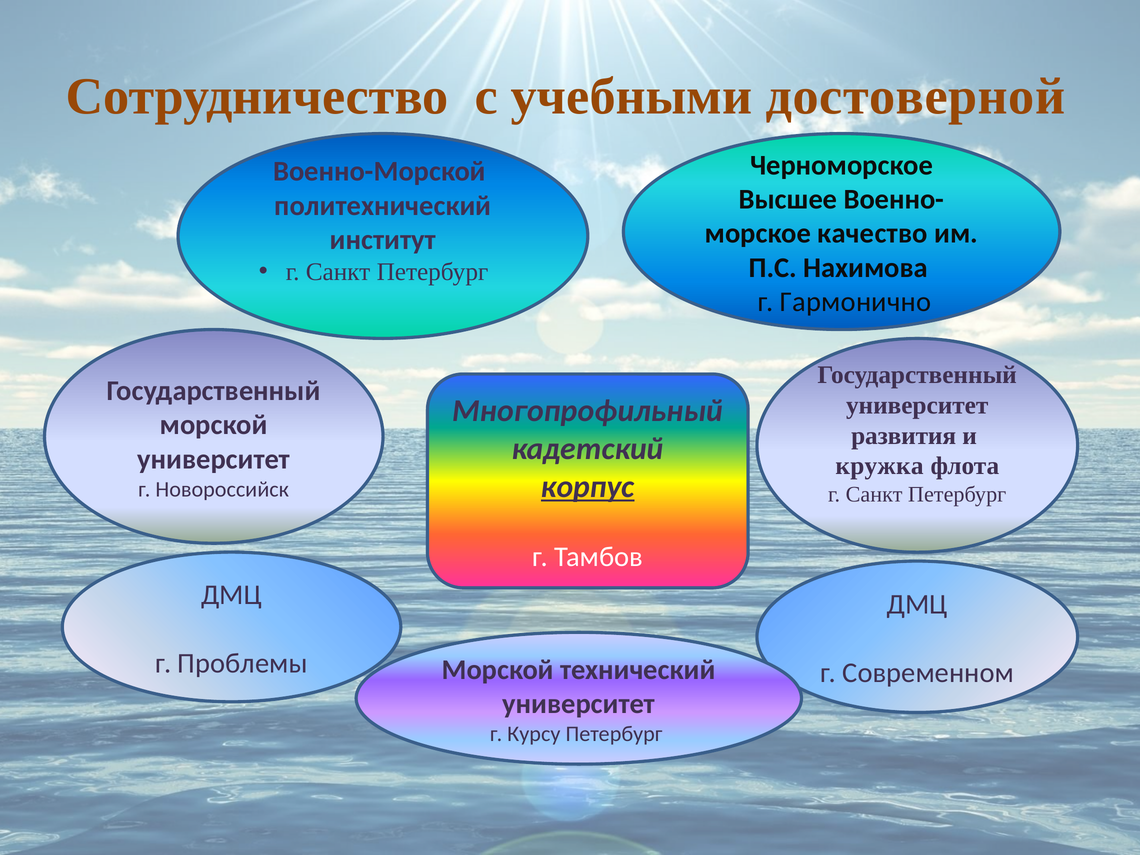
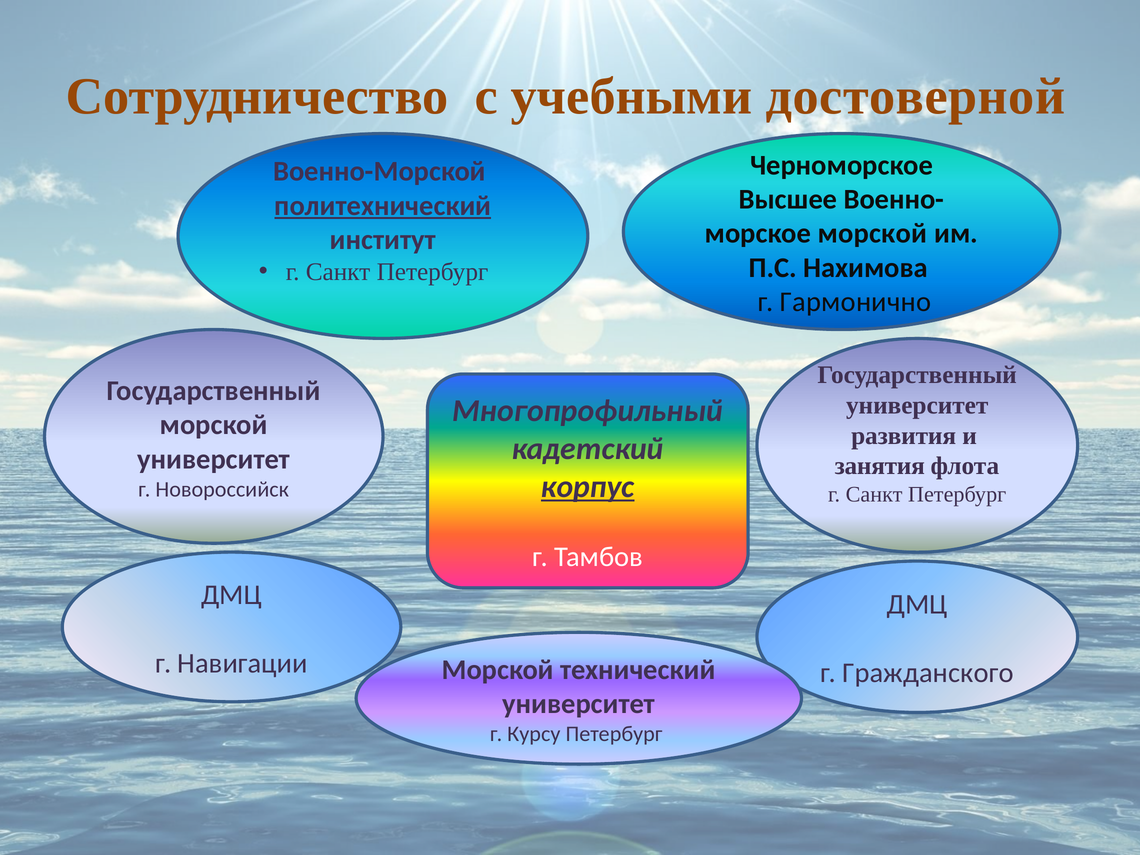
политехнический underline: none -> present
качество at (872, 233): качество -> морской
кружка: кружка -> занятия
Проблемы: Проблемы -> Навигации
Современном: Современном -> Гражданского
